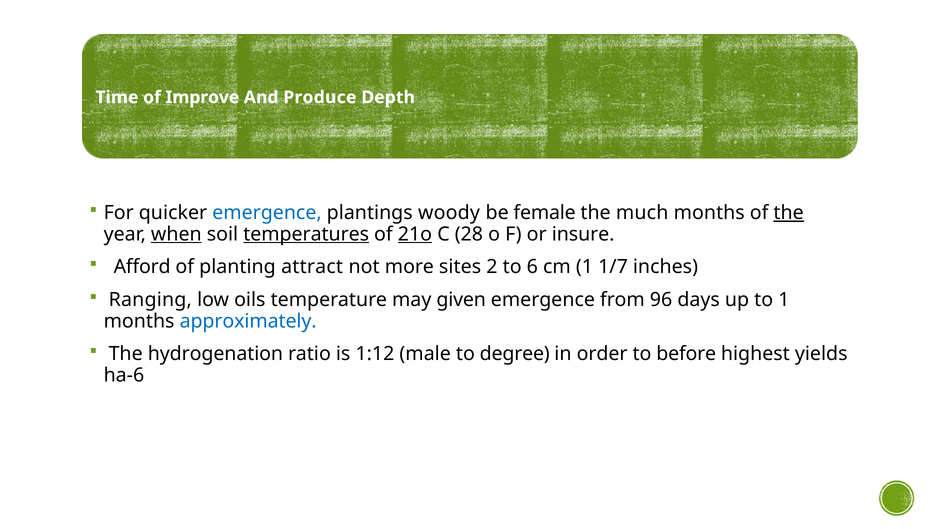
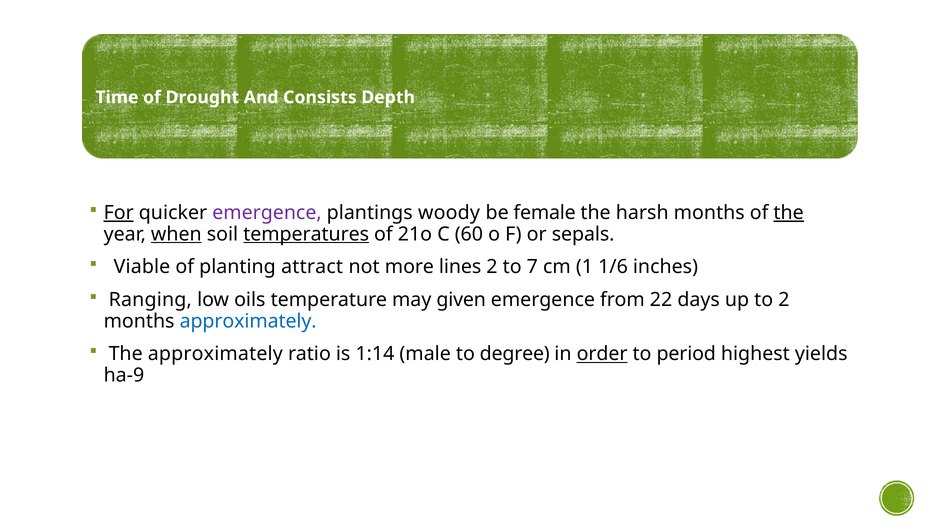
Improve: Improve -> Drought
Produce: Produce -> Consists
For underline: none -> present
emergence at (267, 213) colour: blue -> purple
much: much -> harsh
21o underline: present -> none
28: 28 -> 60
insure: insure -> sepals
Afford: Afford -> Viable
sites: sites -> lines
6: 6 -> 7
1/7: 1/7 -> 1/6
96: 96 -> 22
to 1: 1 -> 2
The hydrogenation: hydrogenation -> approximately
1:12: 1:12 -> 1:14
order underline: none -> present
before: before -> period
ha-6: ha-6 -> ha-9
